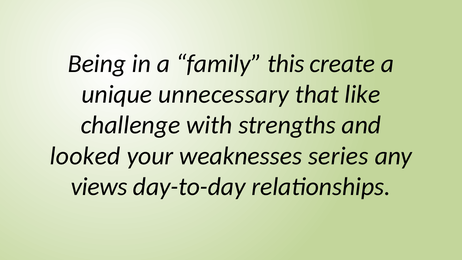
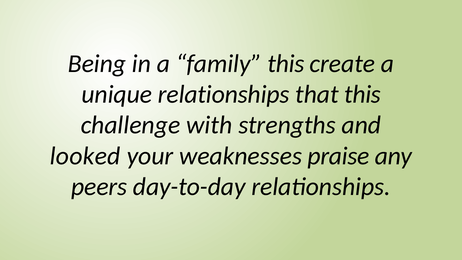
unique unnecessary: unnecessary -> relationships
that like: like -> this
series: series -> praise
views: views -> peers
